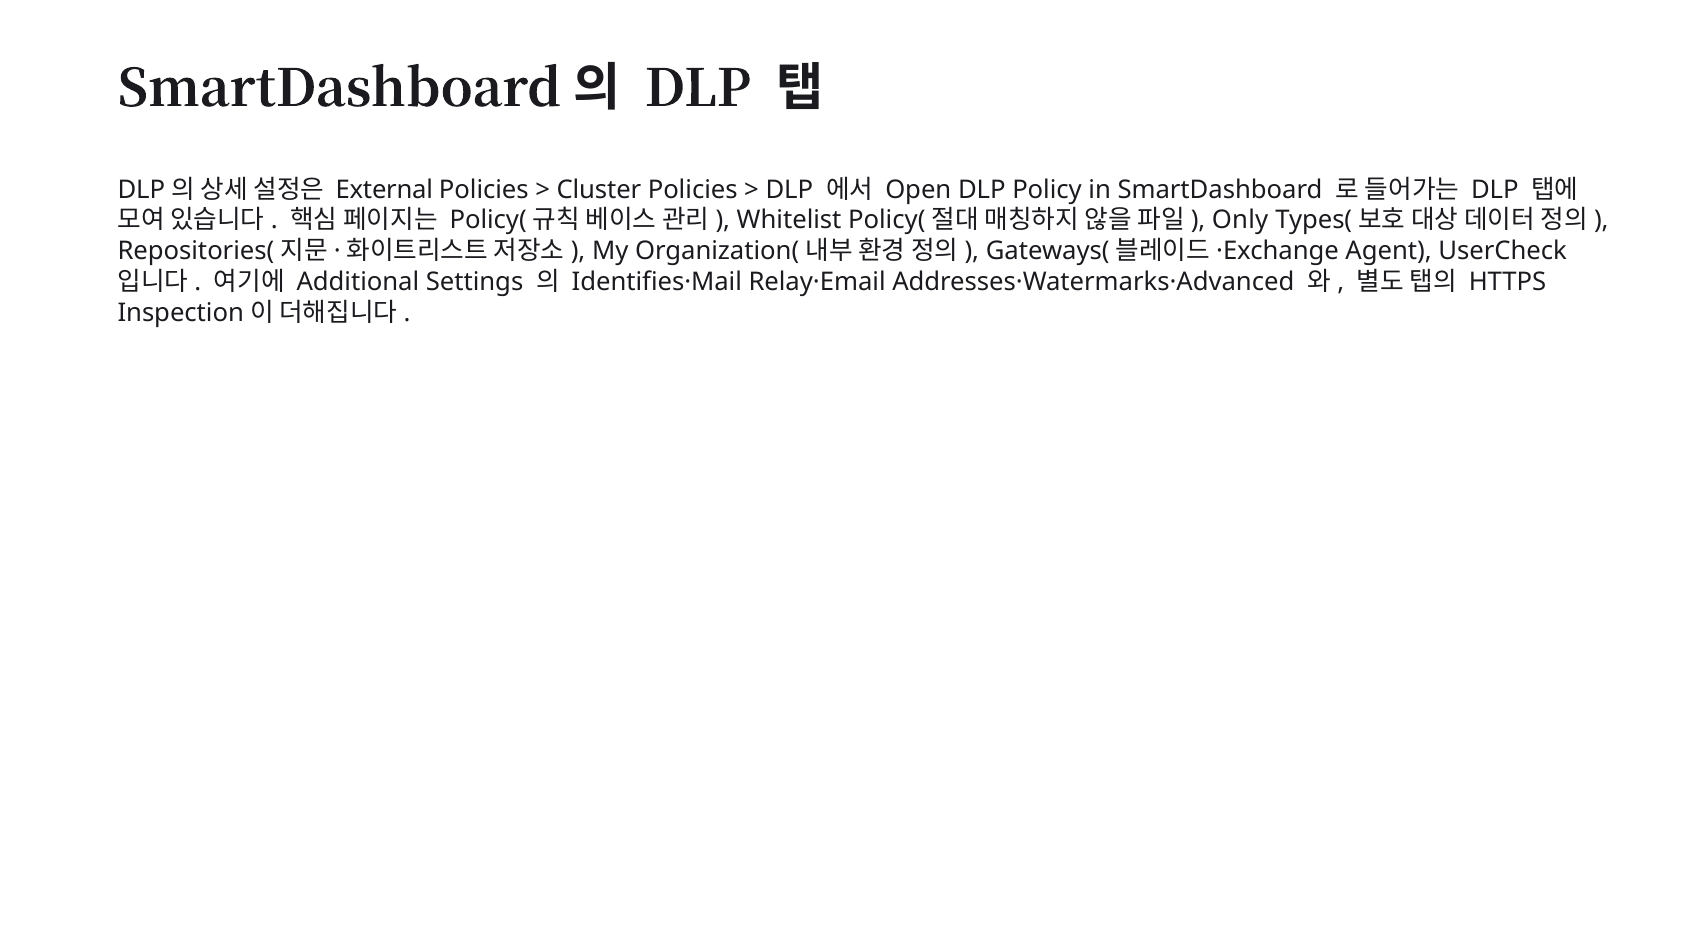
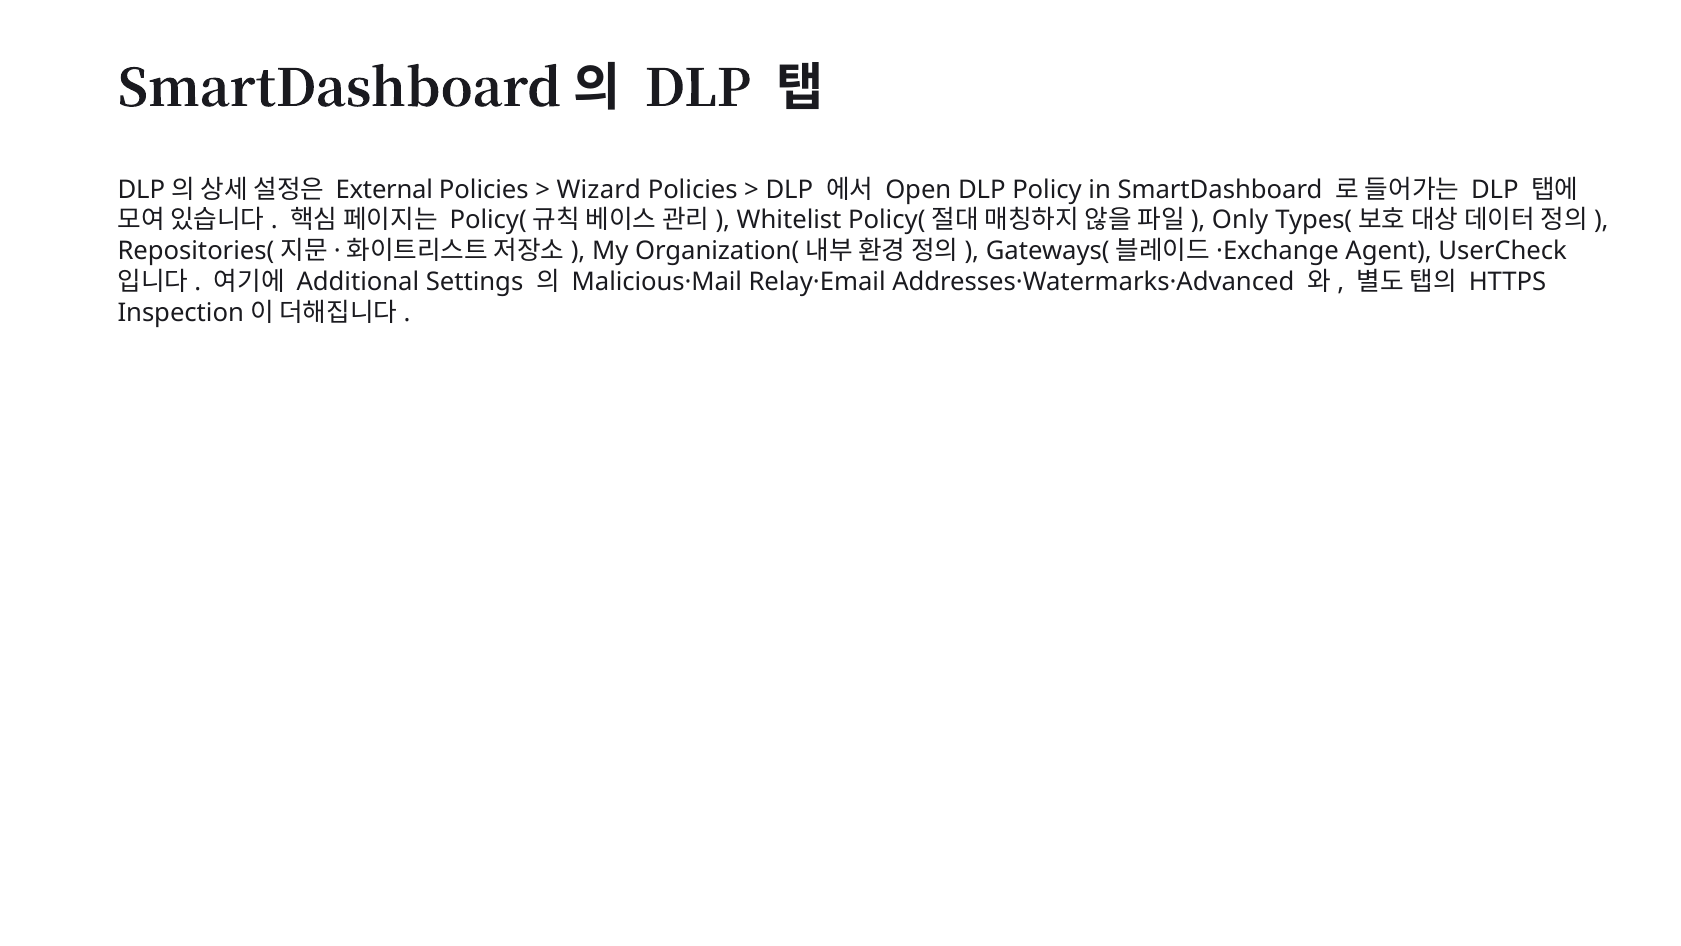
Cluster: Cluster -> Wizard
Identifies·Mail: Identifies·Mail -> Malicious·Mail
